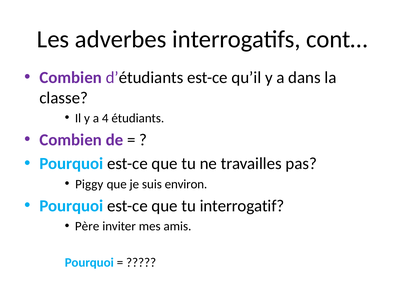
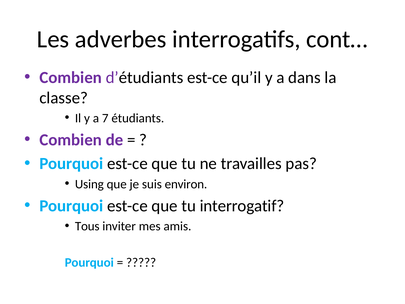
4: 4 -> 7
Piggy: Piggy -> Using
Père: Père -> Tous
